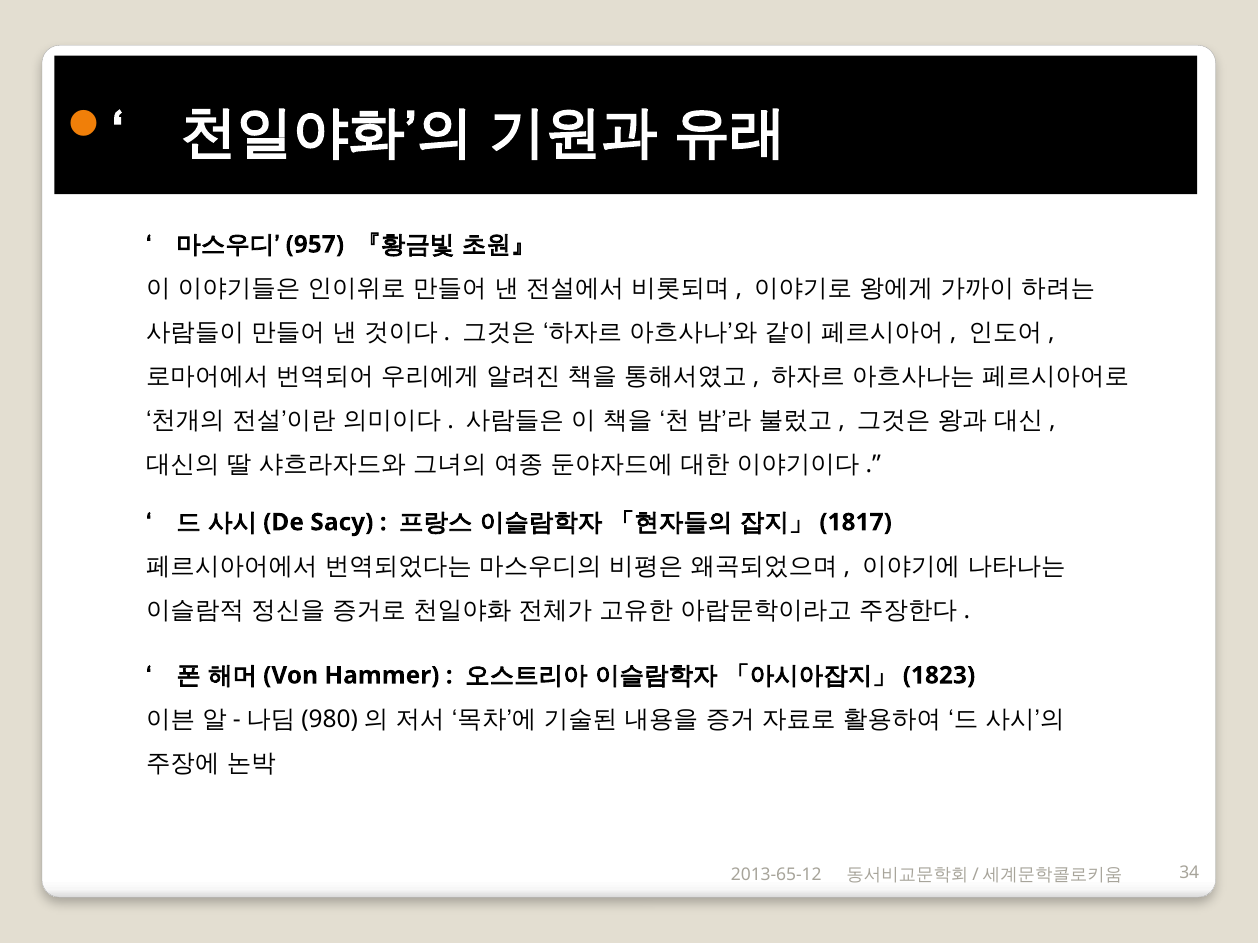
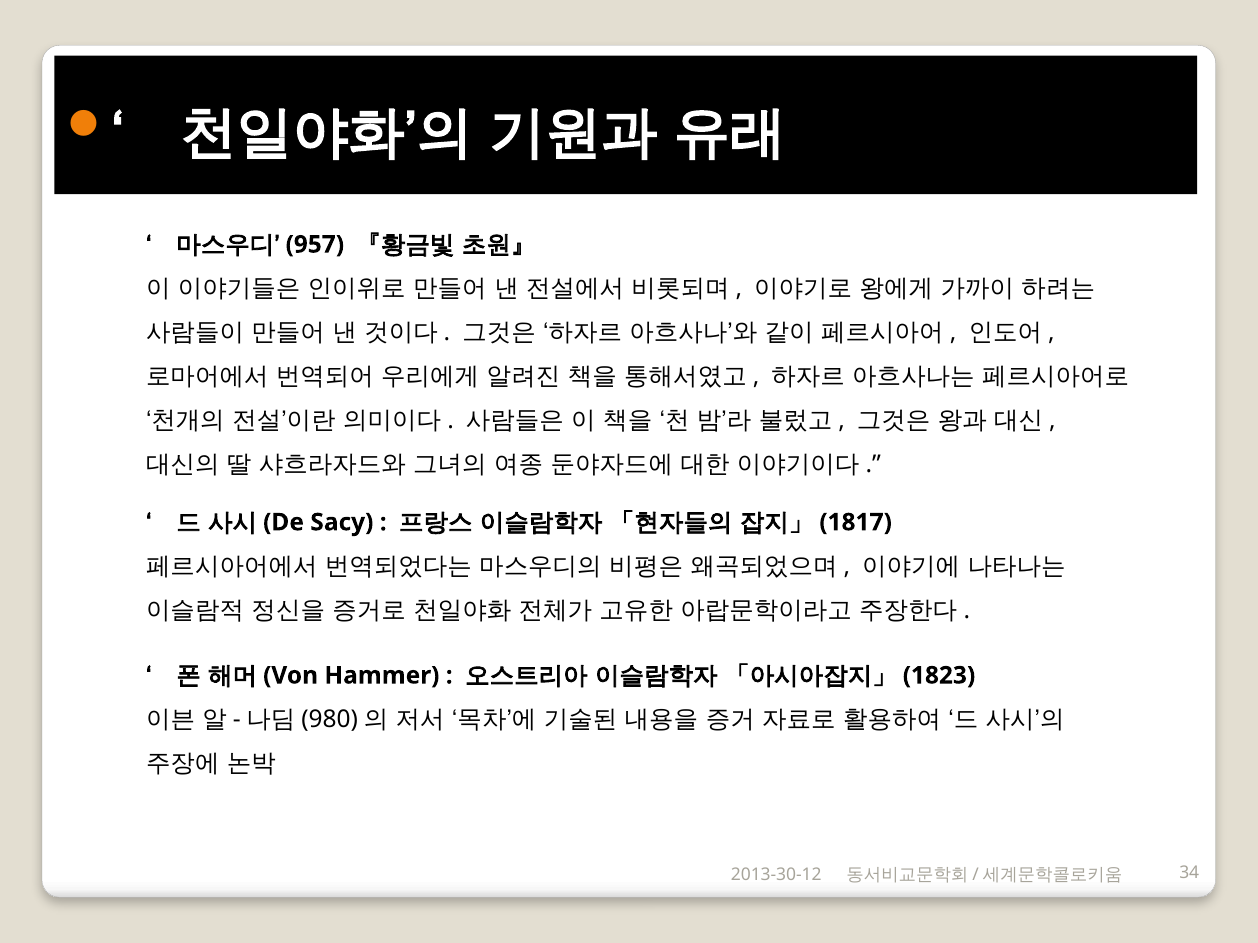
2013-65-12: 2013-65-12 -> 2013-30-12
